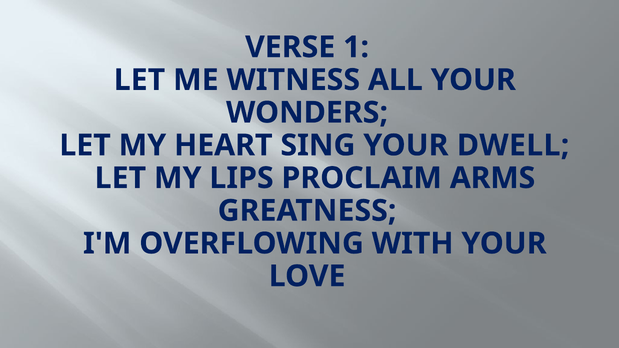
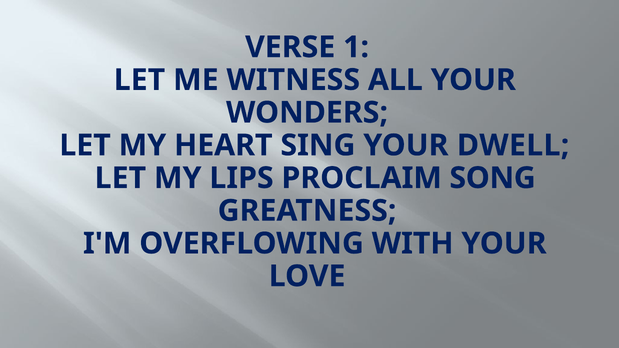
ARMS: ARMS -> SONG
